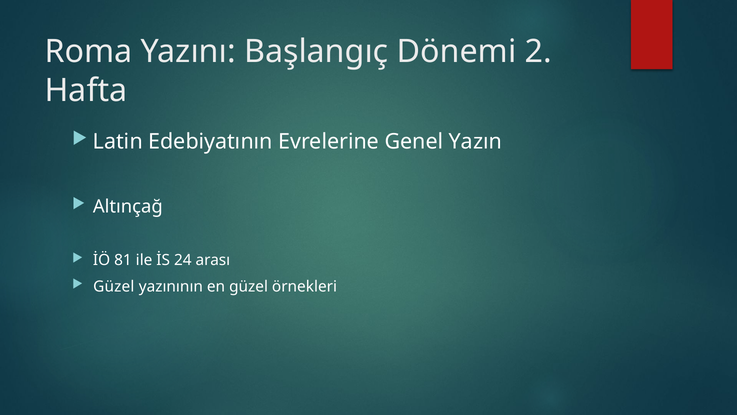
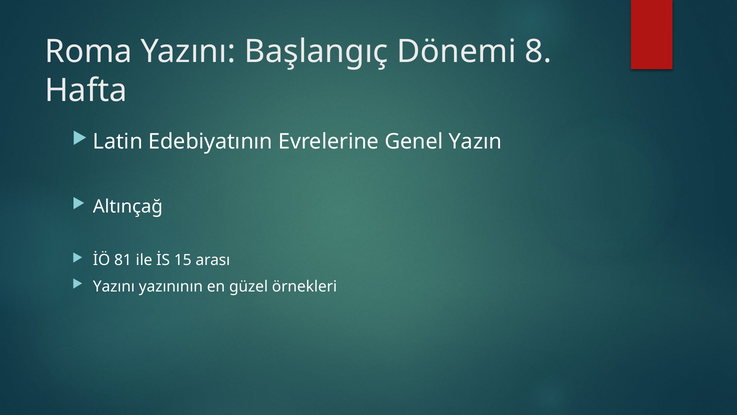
2: 2 -> 8
24: 24 -> 15
Güzel at (114, 286): Güzel -> Yazını
